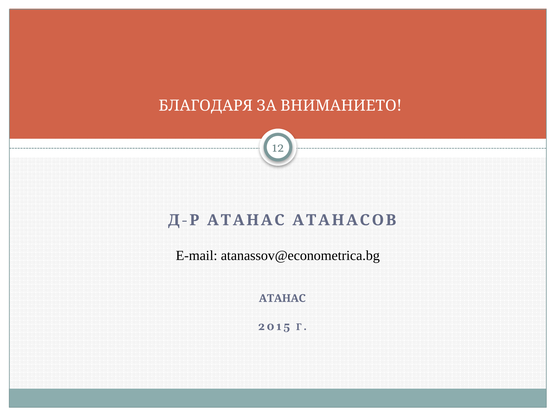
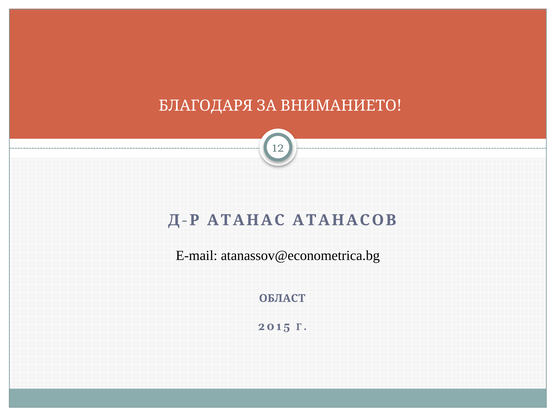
АТАНАС at (282, 298): АТАНАС -> ОБЛАСТ
